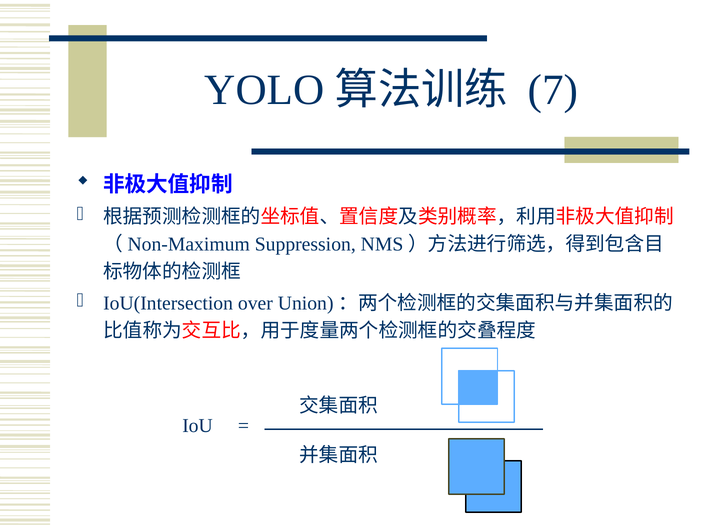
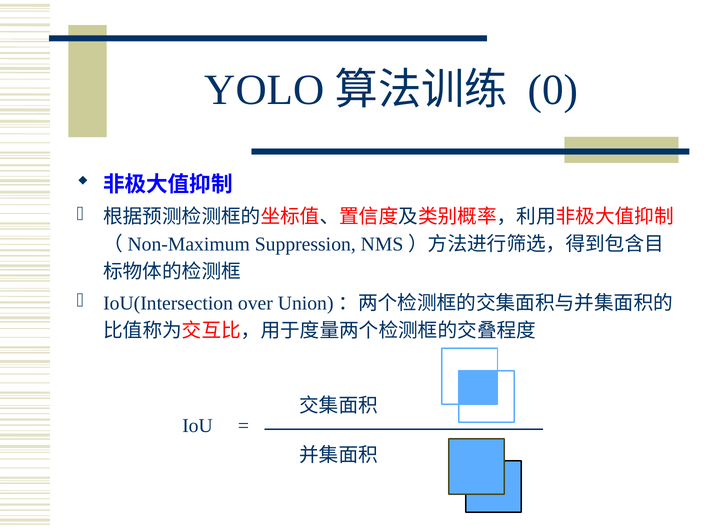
7: 7 -> 0
